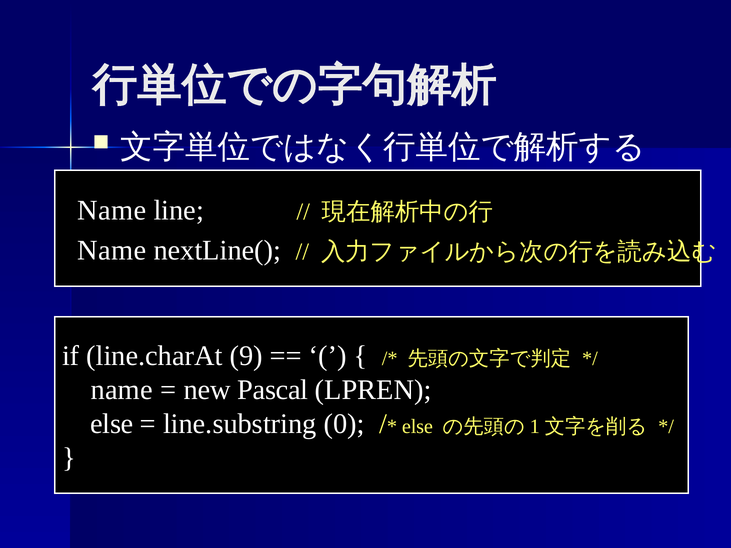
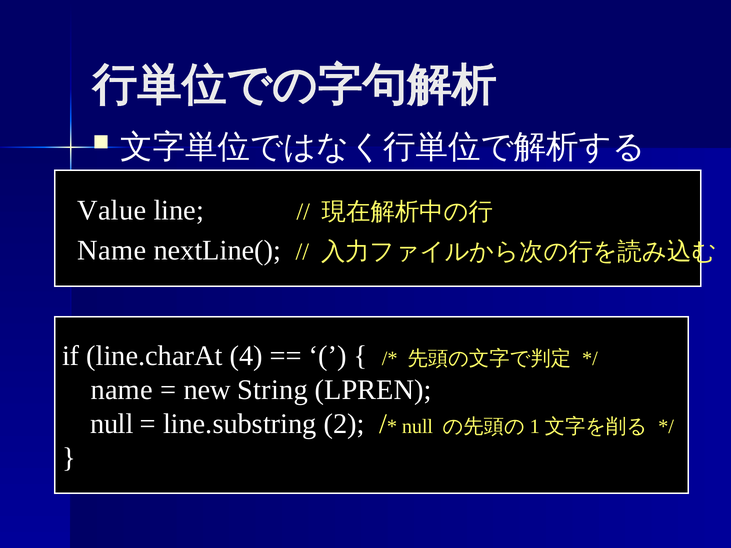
Name at (112, 210): Name -> Value
9: 9 -> 4
Pascal: Pascal -> String
else at (112, 424): else -> null
0: 0 -> 2
else at (417, 427): else -> null
